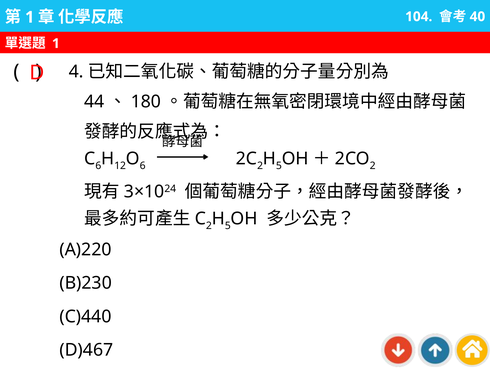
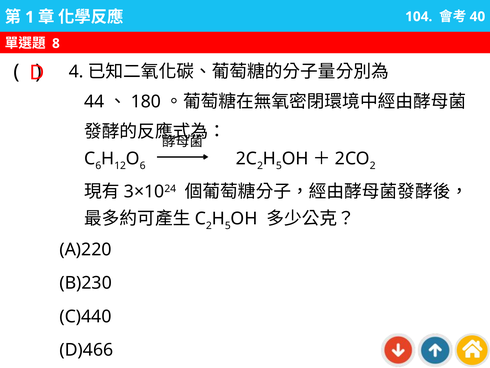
1 at (56, 43): 1 -> 8
D)467: D)467 -> D)466
